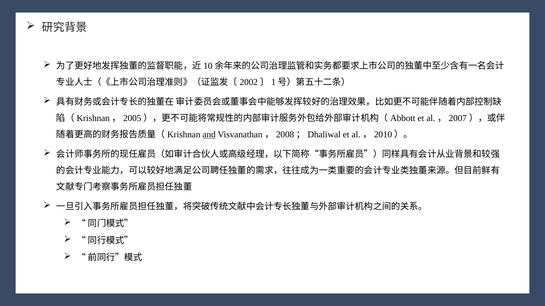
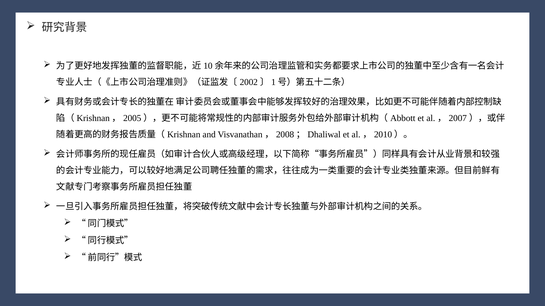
and underline: present -> none
